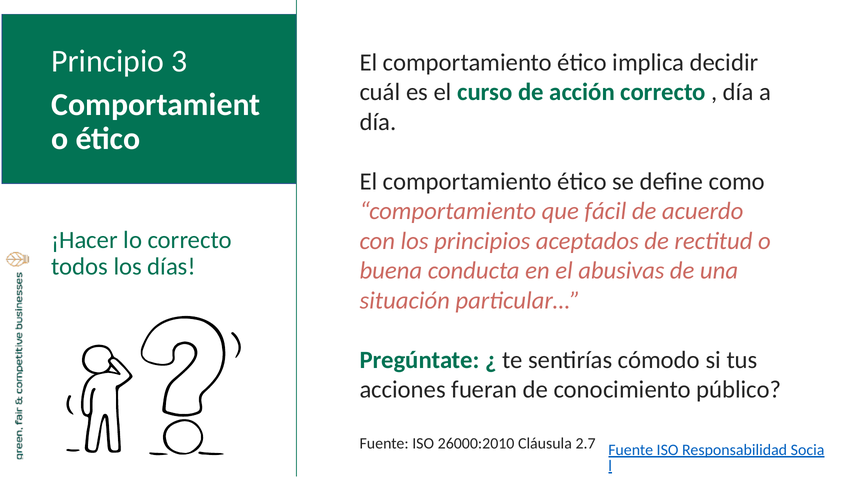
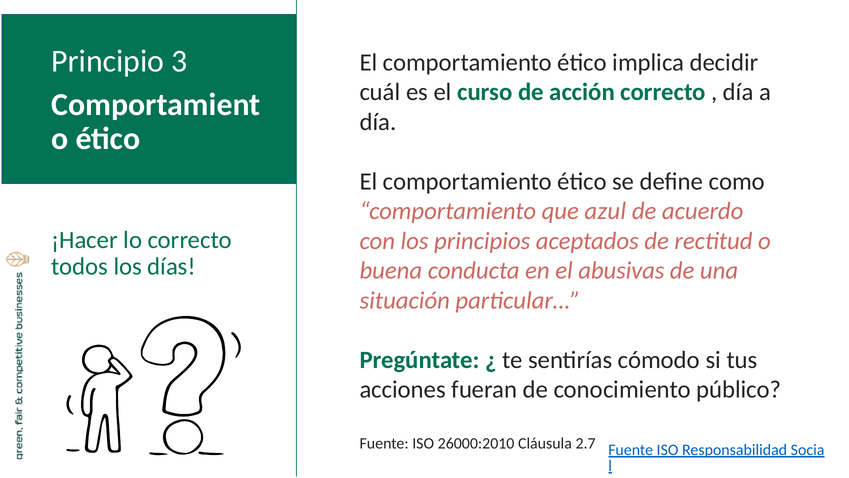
fácil: fácil -> azul
